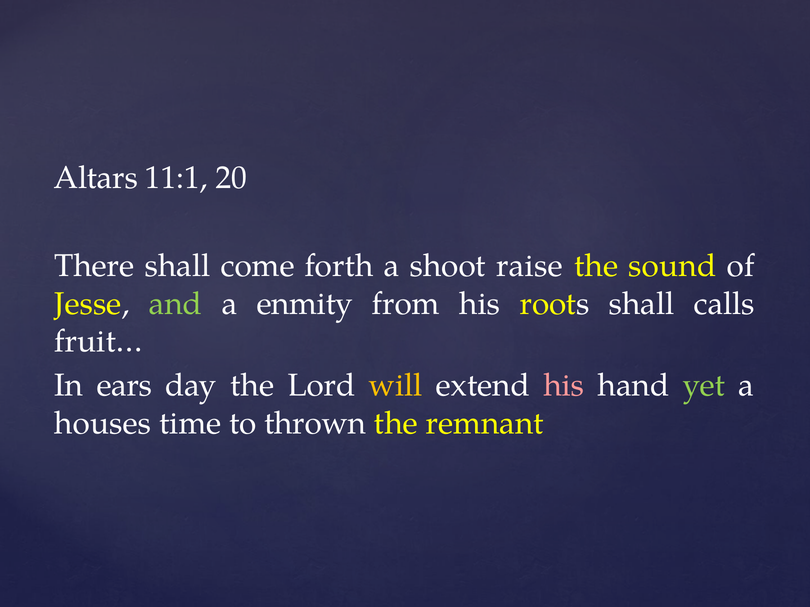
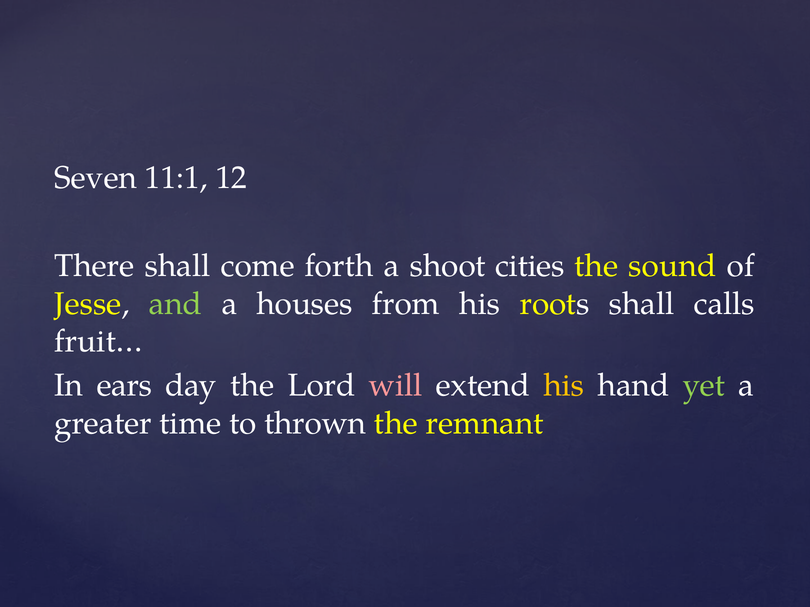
Altars: Altars -> Seven
20: 20 -> 12
raise: raise -> cities
enmity: enmity -> houses
will colour: yellow -> pink
his at (564, 386) colour: pink -> yellow
houses: houses -> greater
